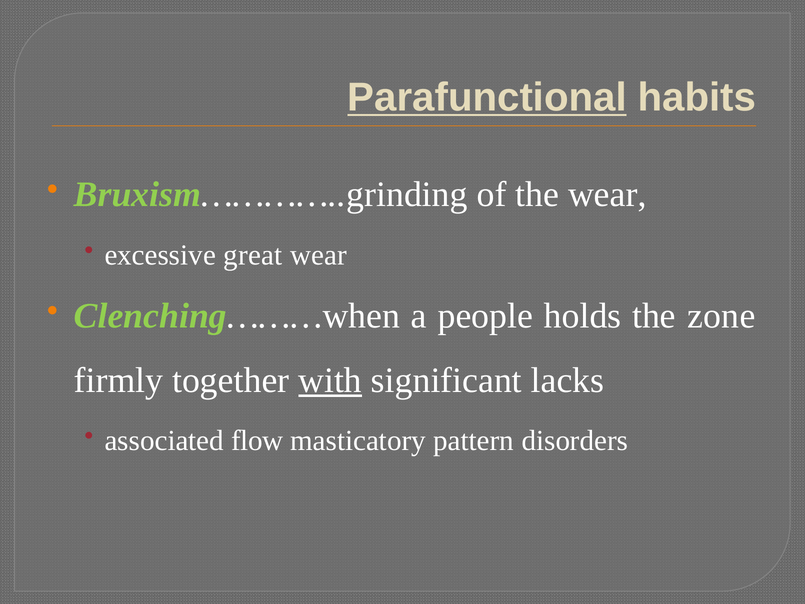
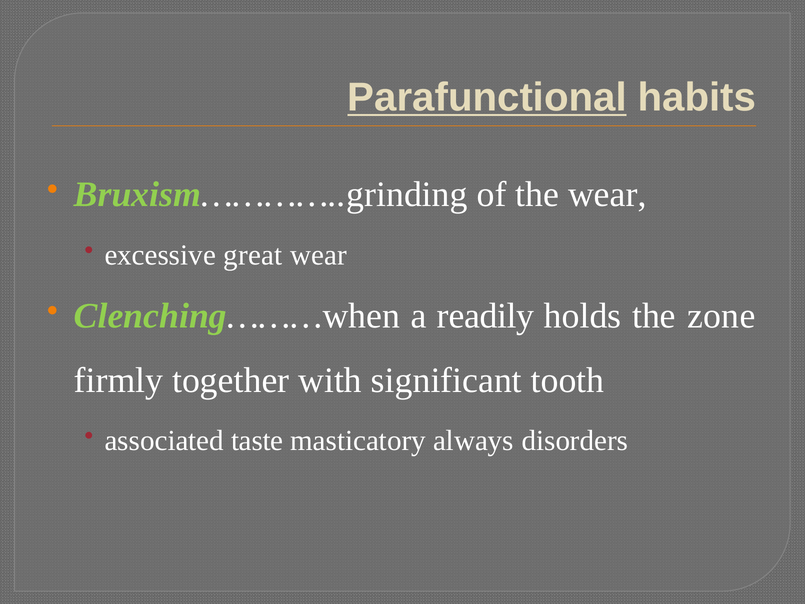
people: people -> readily
with underline: present -> none
lacks: lacks -> tooth
flow: flow -> taste
pattern: pattern -> always
